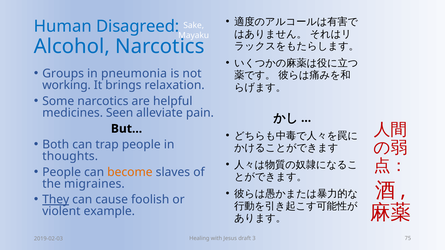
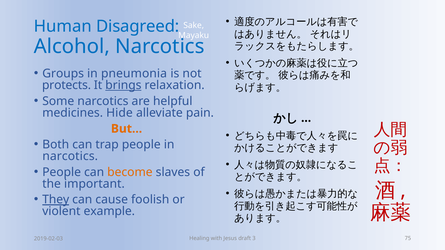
working: working -> protects
brings underline: none -> present
Seen: Seen -> Hide
But colour: black -> orange
thoughts at (70, 156): thoughts -> narcotics
migraines: migraines -> important
